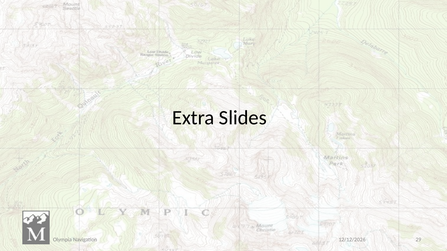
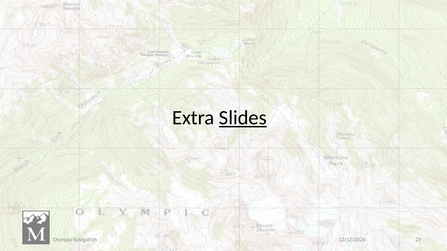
Slides underline: none -> present
